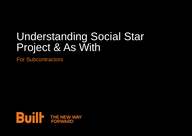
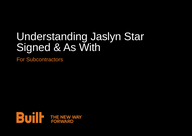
Social: Social -> Jaslyn
Project: Project -> Signed
